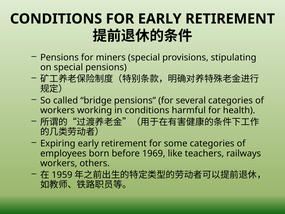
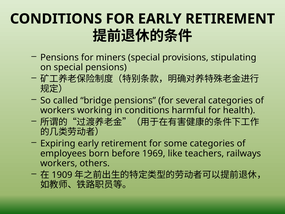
1959: 1959 -> 1909
